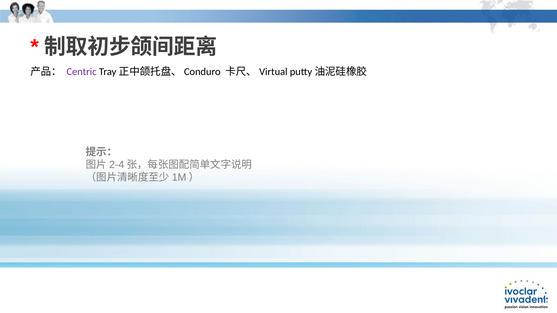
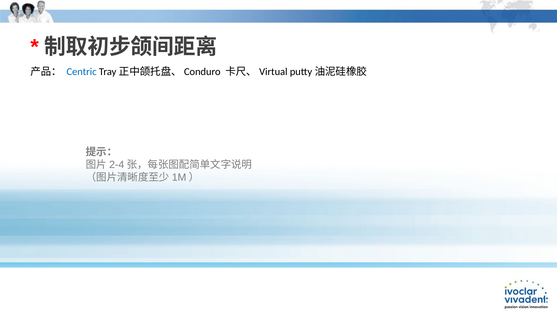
Centric colour: purple -> blue
